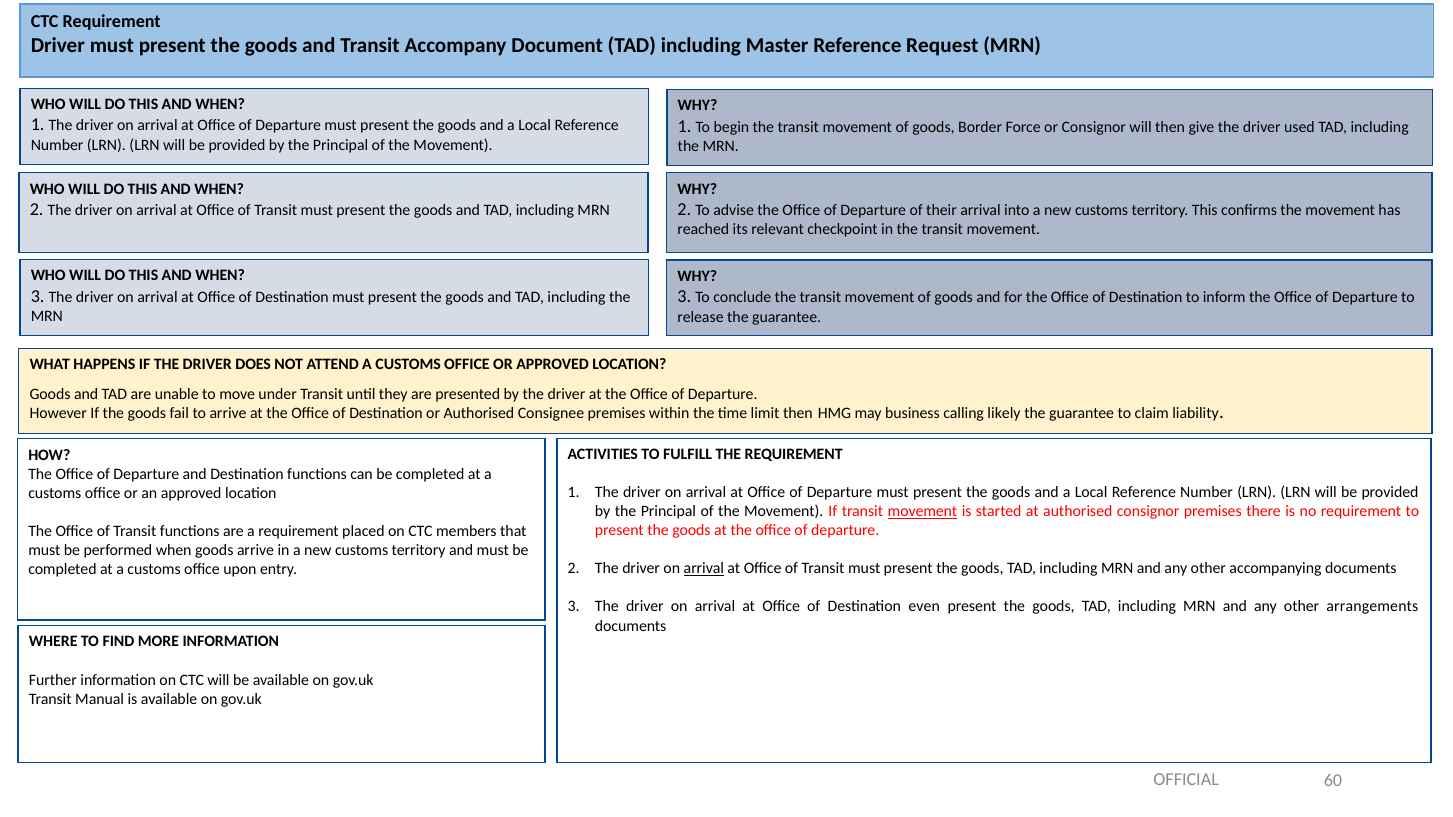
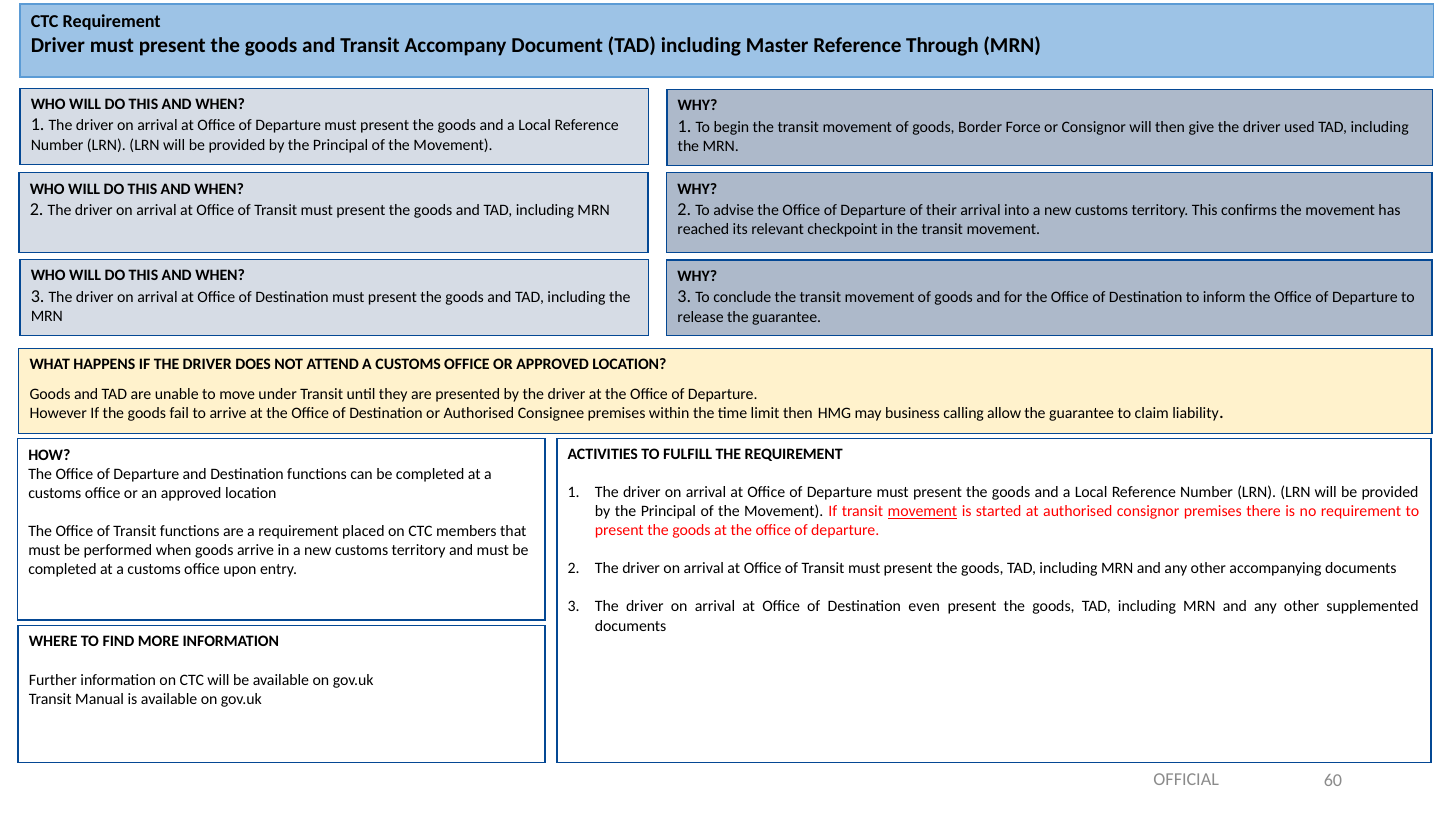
Request: Request -> Through
likely: likely -> allow
arrival at (704, 569) underline: present -> none
arrangements: arrangements -> supplemented
